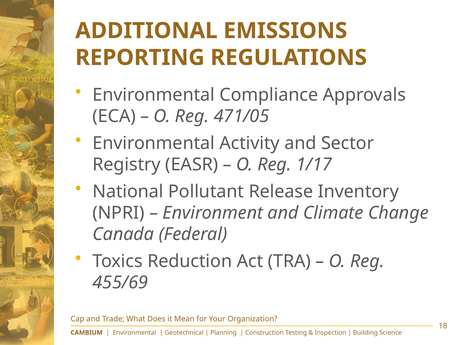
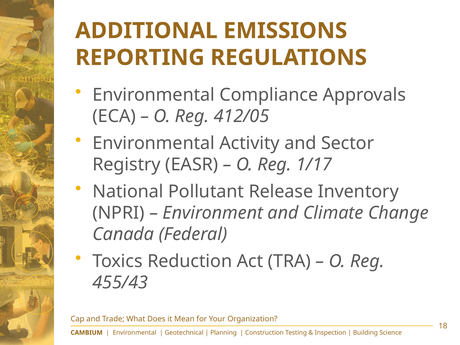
471/05: 471/05 -> 412/05
455/69: 455/69 -> 455/43
